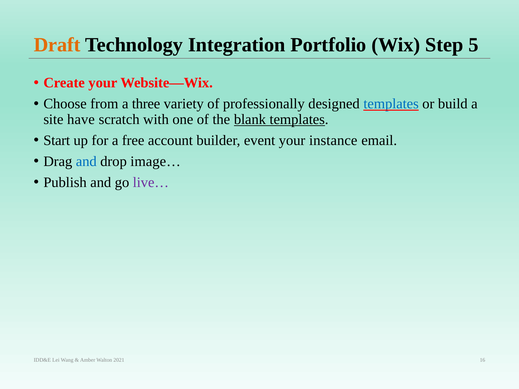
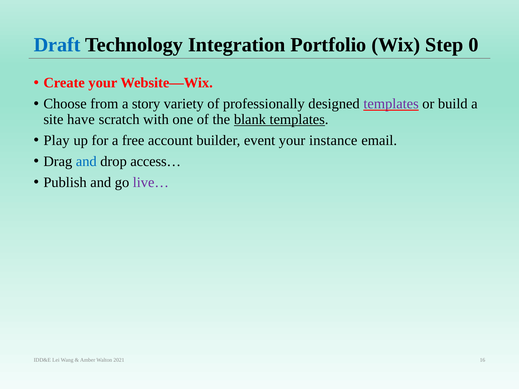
Draft colour: orange -> blue
5: 5 -> 0
three: three -> story
templates at (391, 104) colour: blue -> purple
Start: Start -> Play
image…: image… -> access…
